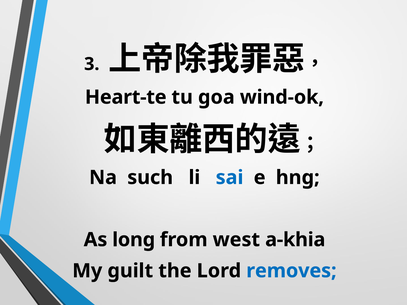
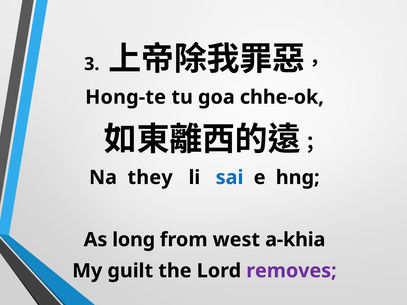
Heart-te: Heart-te -> Hong-te
wind-ok: wind-ok -> chhe-ok
such: such -> they
removes colour: blue -> purple
